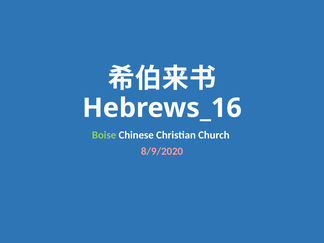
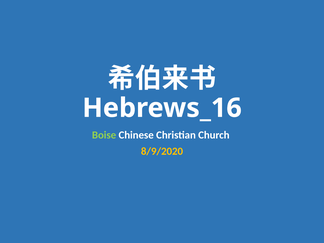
8/9/2020 colour: pink -> yellow
